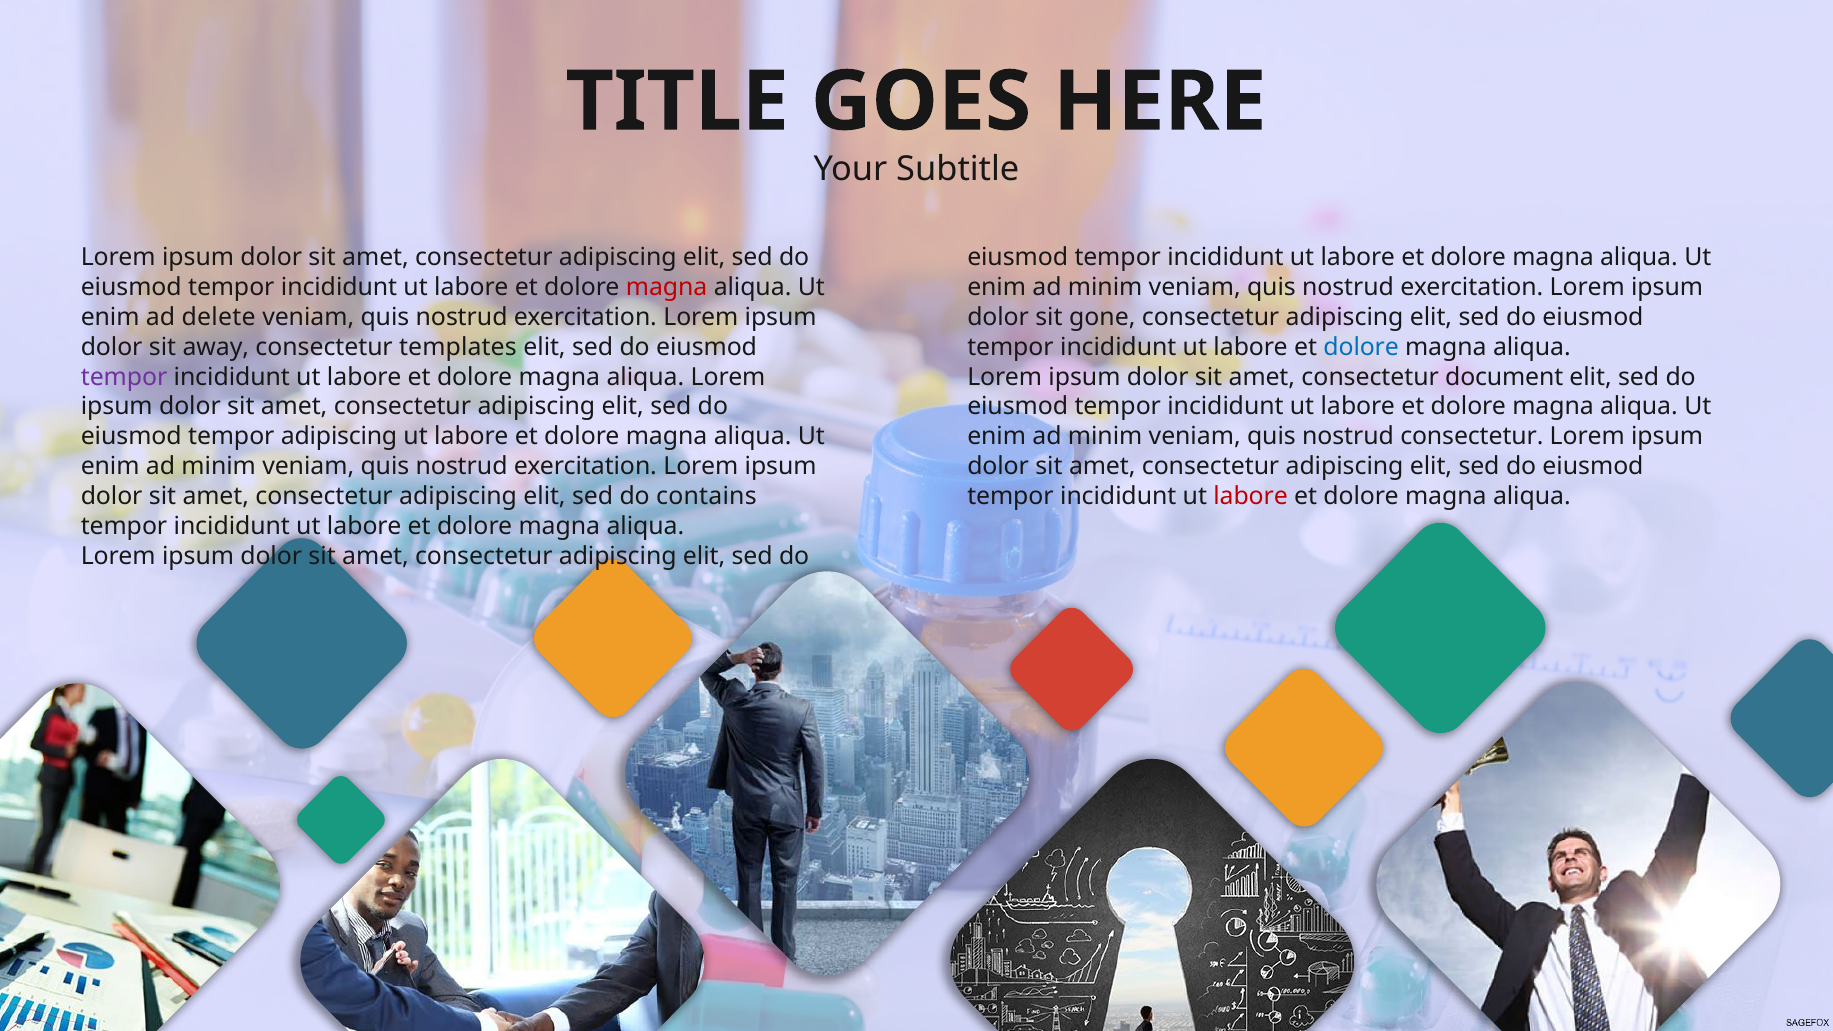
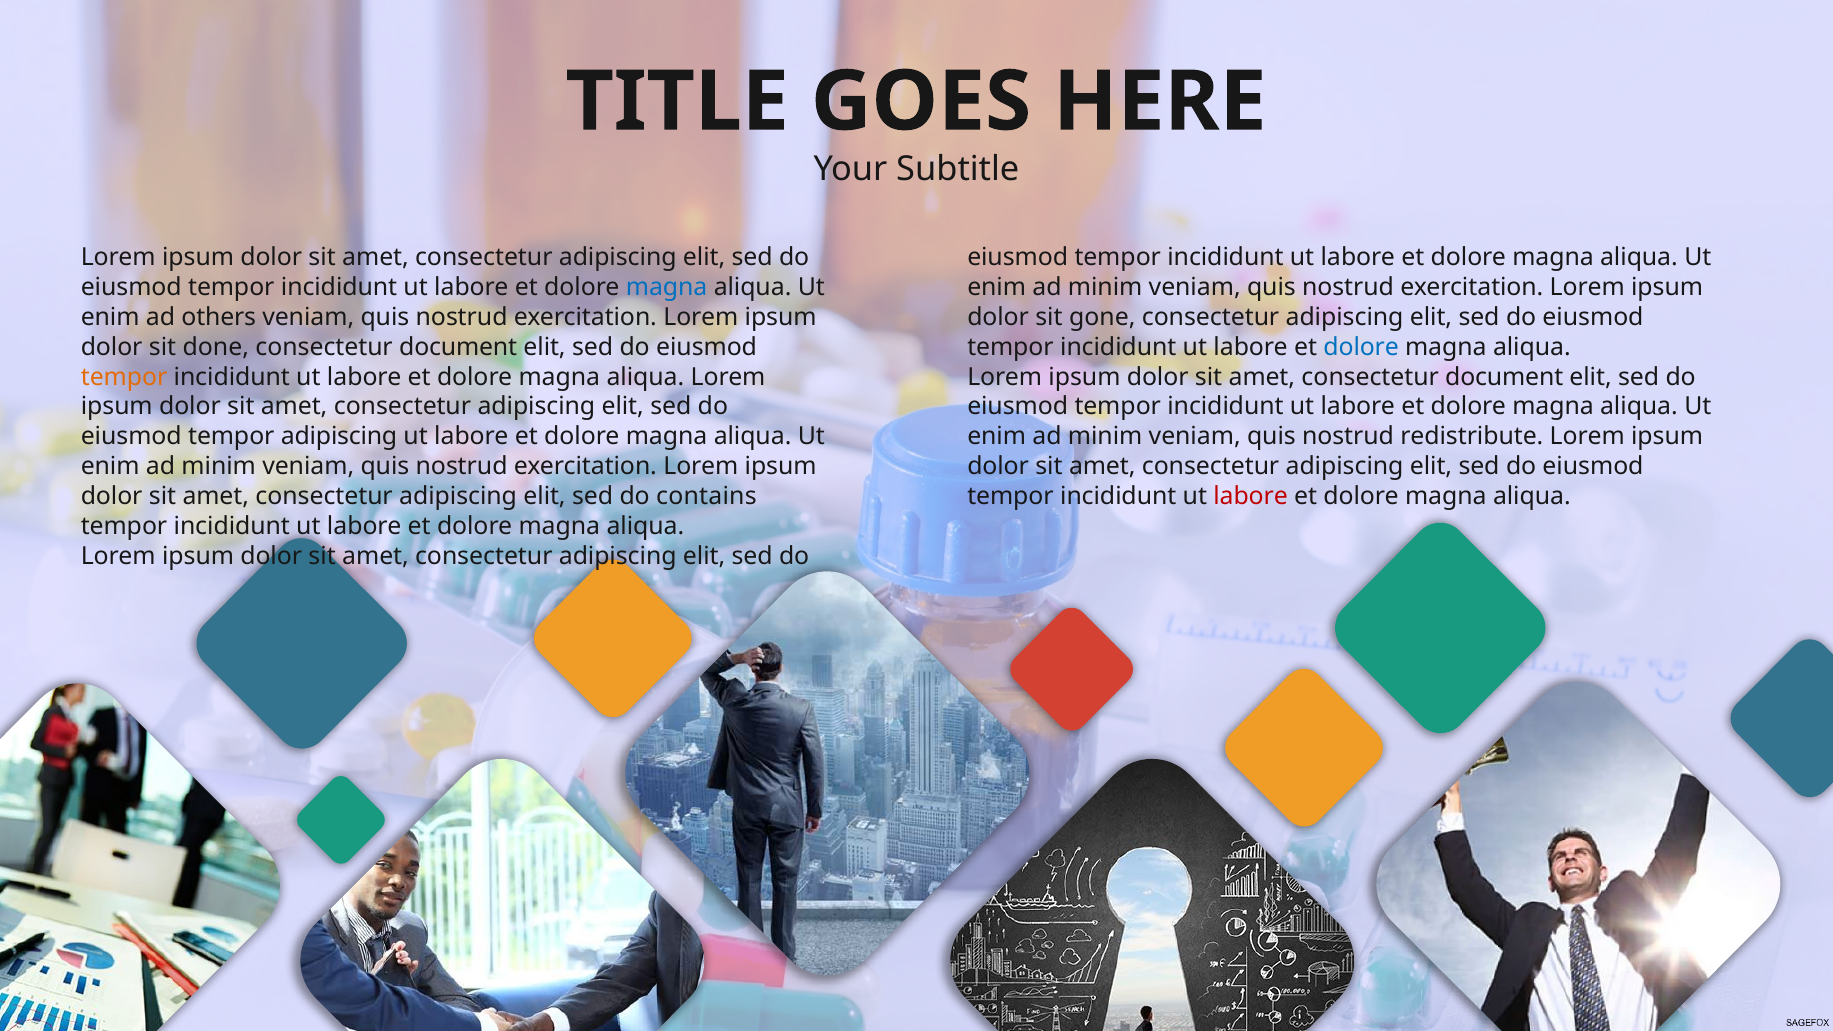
magna at (667, 288) colour: red -> blue
delete: delete -> others
away: away -> done
templates at (458, 347): templates -> document
tempor at (124, 377) colour: purple -> orange
nostrud consectetur: consectetur -> redistribute
